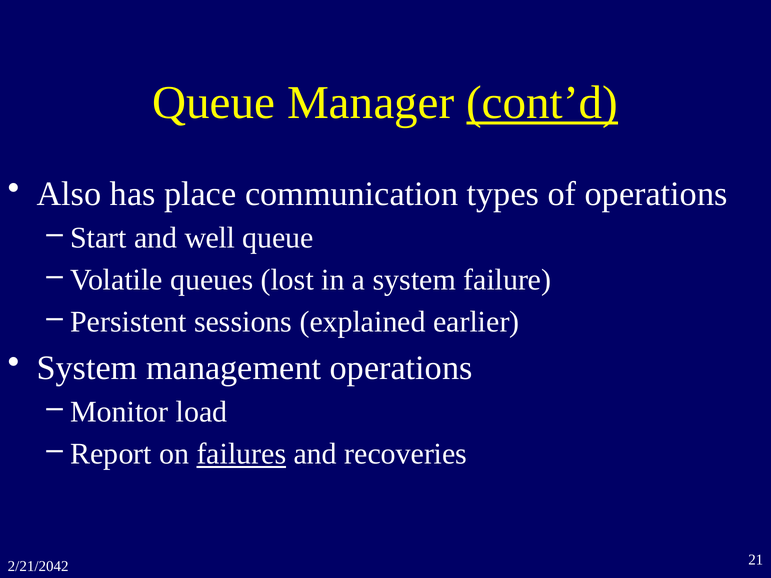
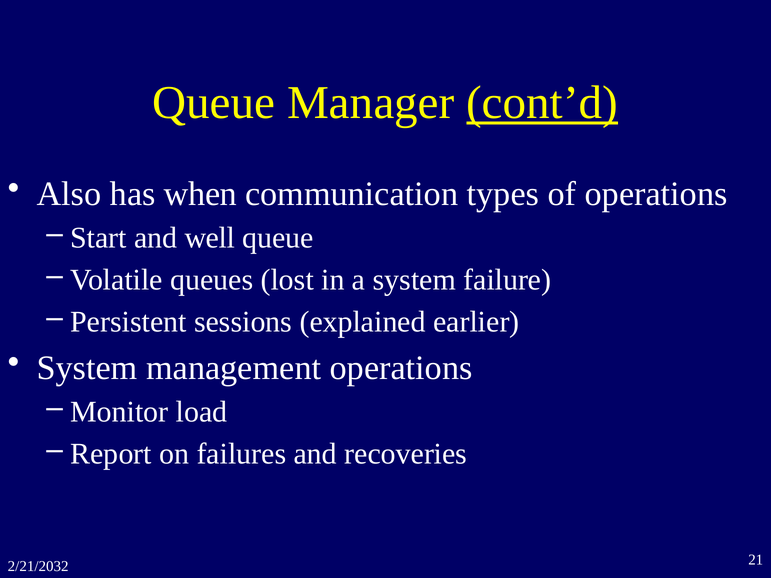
place: place -> when
failures underline: present -> none
2/21/2042: 2/21/2042 -> 2/21/2032
